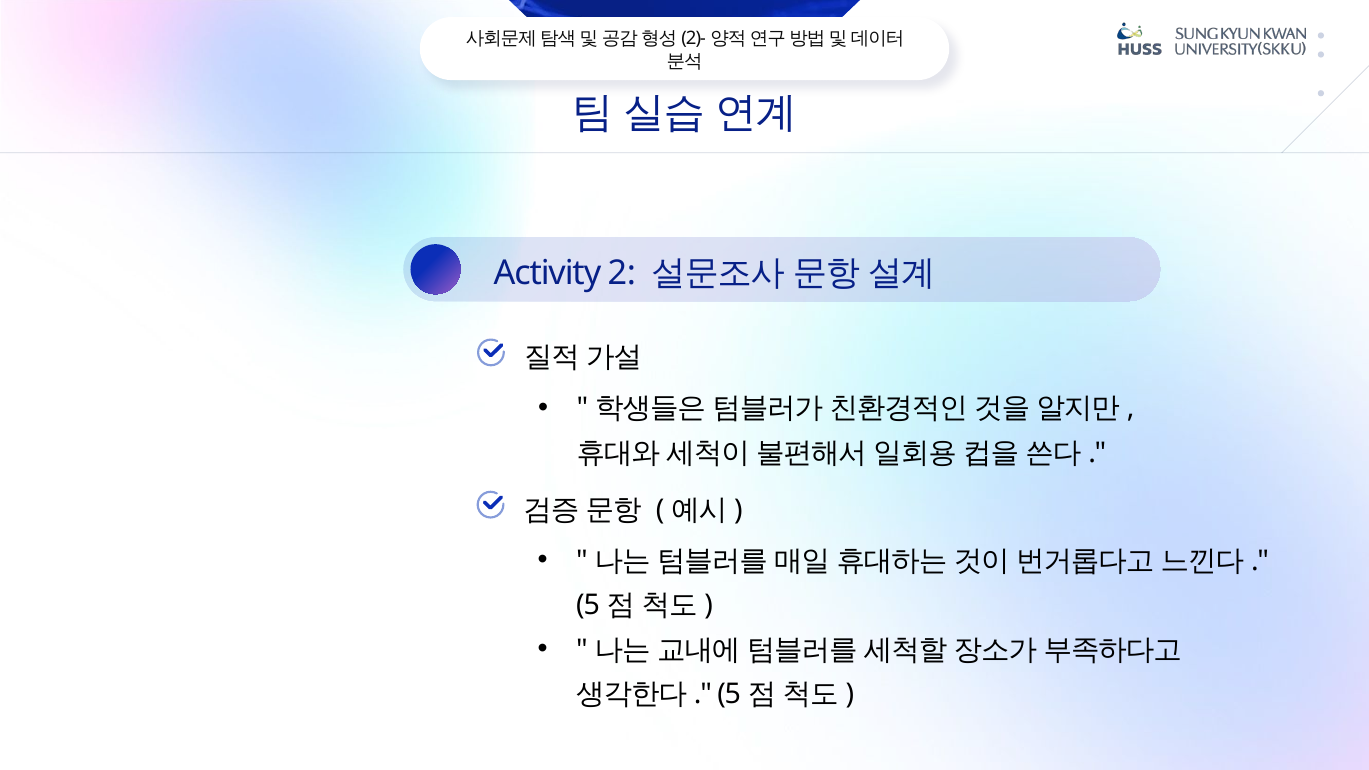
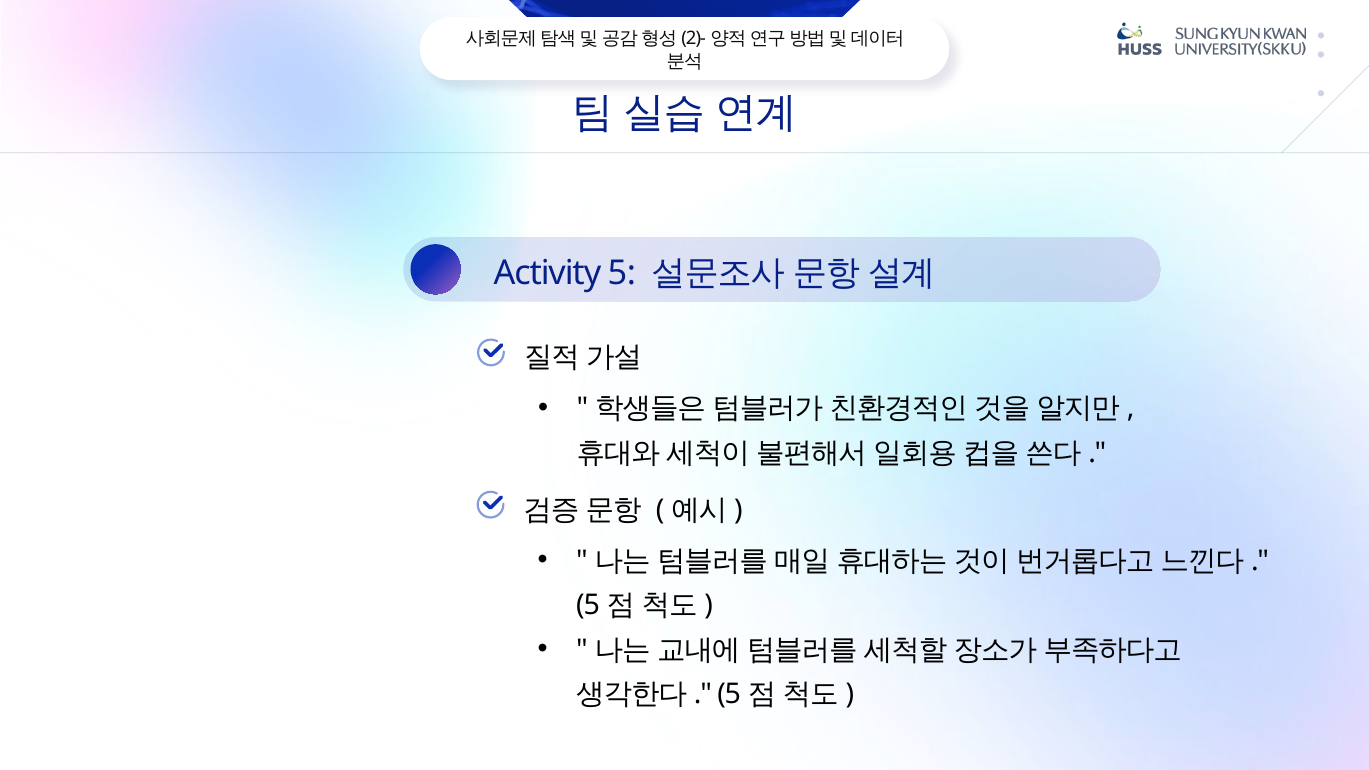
2: 2 -> 5
